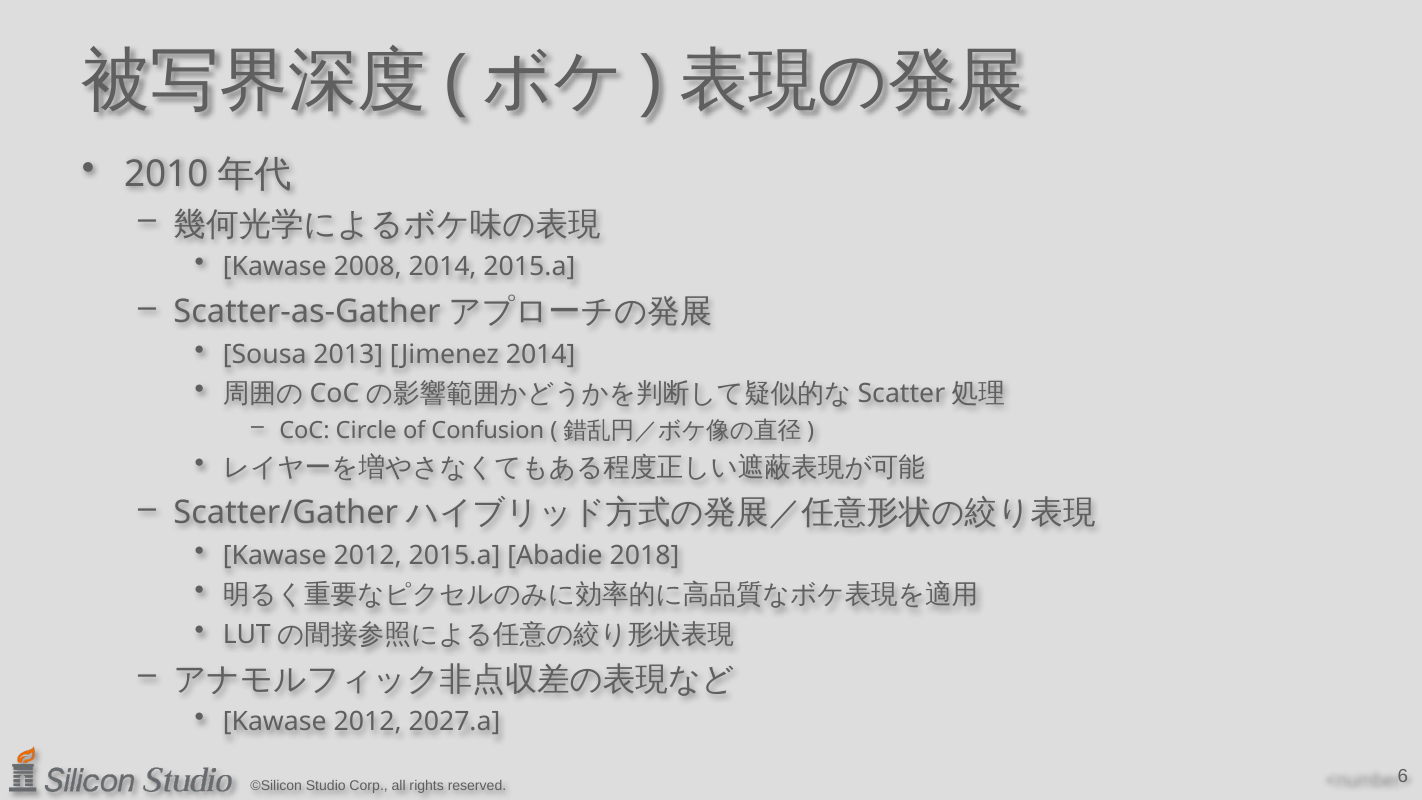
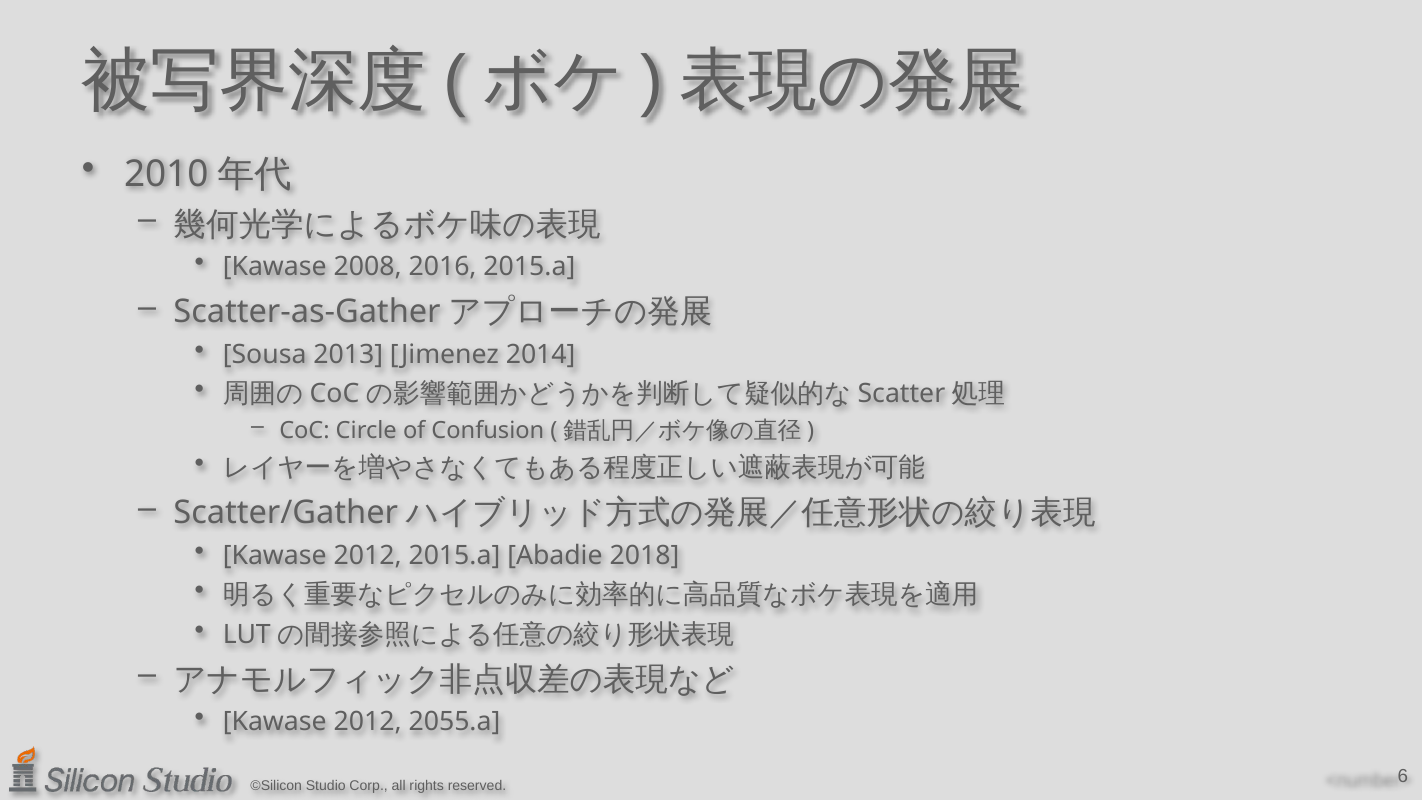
2008 2014: 2014 -> 2016
2027.a: 2027.a -> 2055.a
